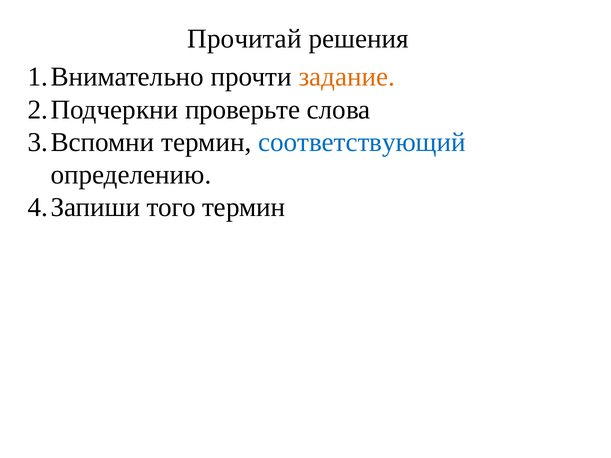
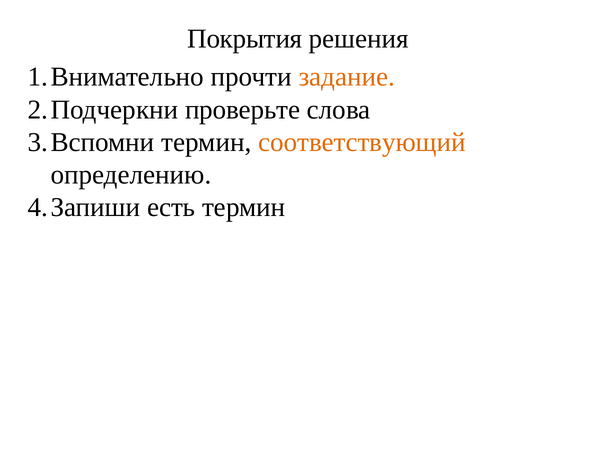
Прочитай: Прочитай -> Покрытия
соответствующий colour: blue -> orange
того: того -> есть
